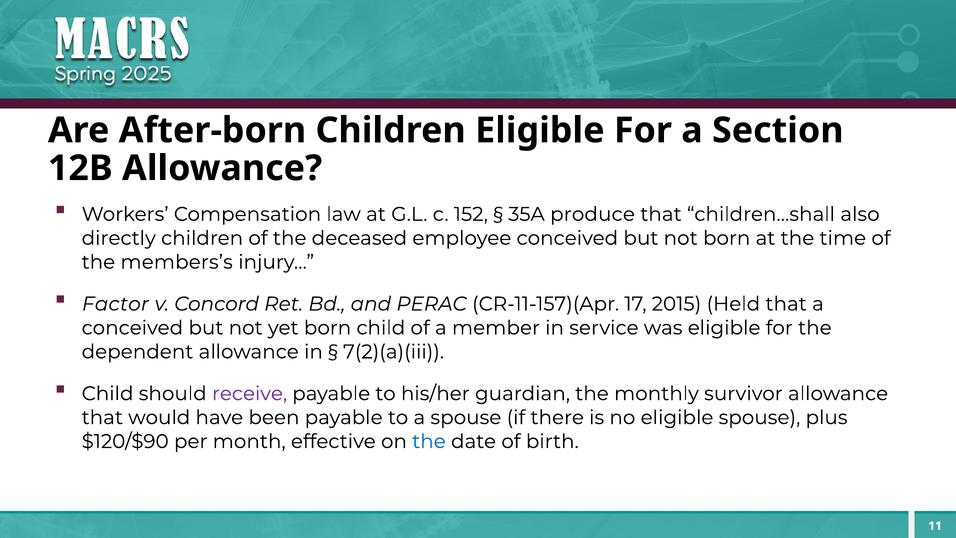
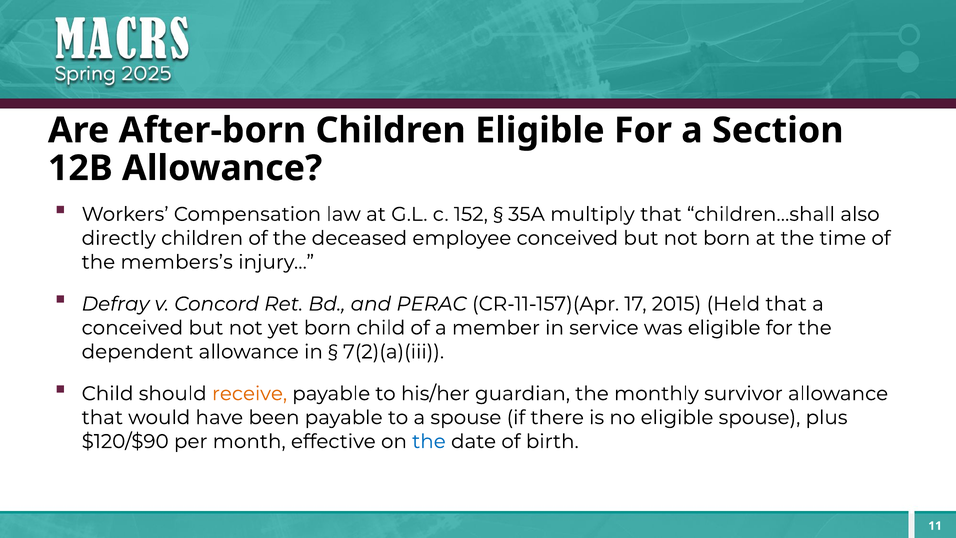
produce: produce -> multiply
Factor: Factor -> Defray
receive colour: purple -> orange
